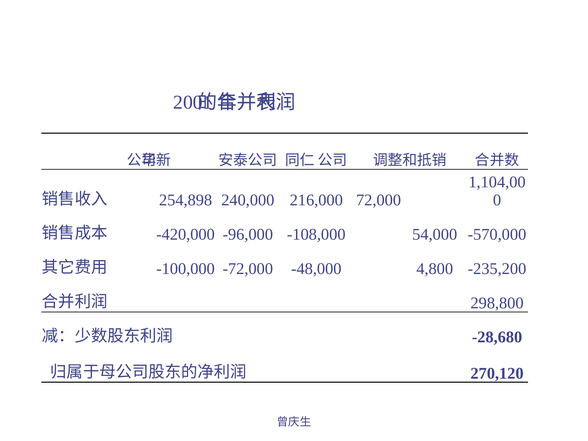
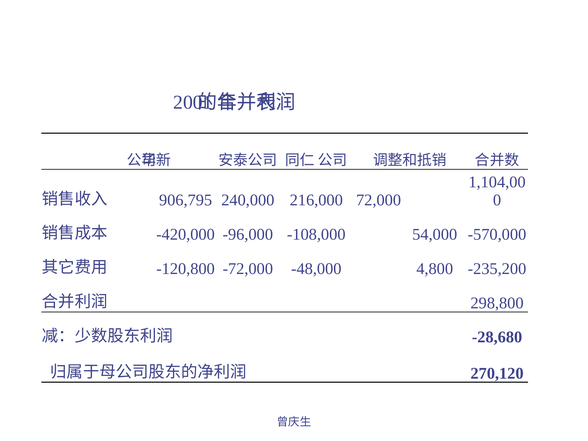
254,898: 254,898 -> 906,795
-100,000: -100,000 -> -120,800
